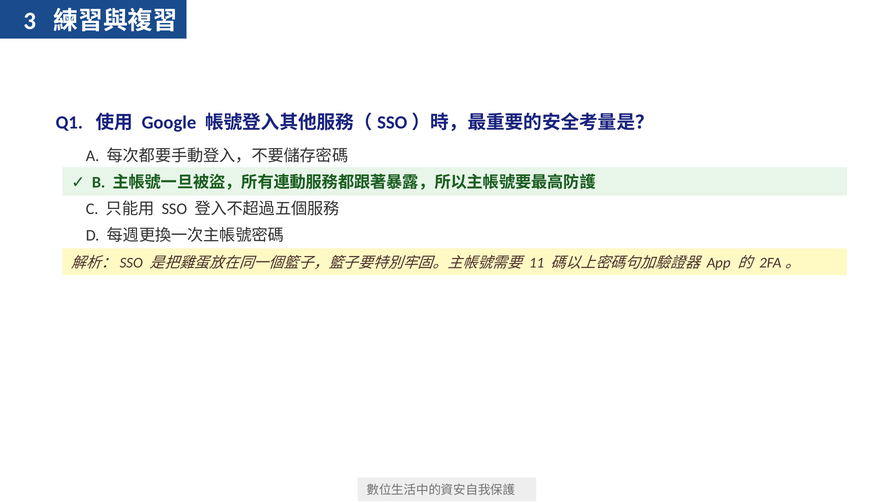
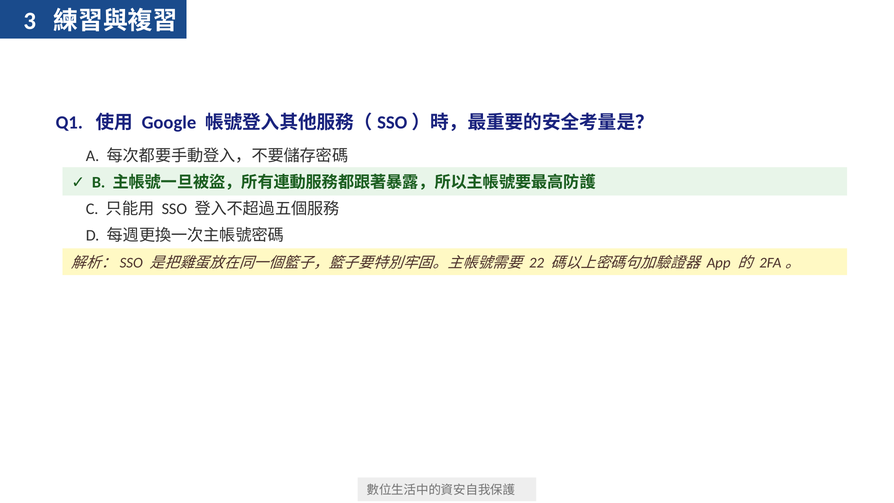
11: 11 -> 22
